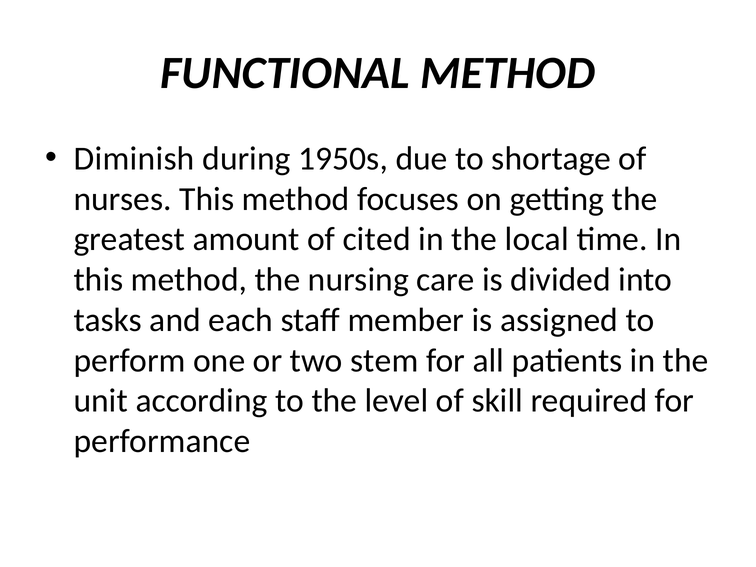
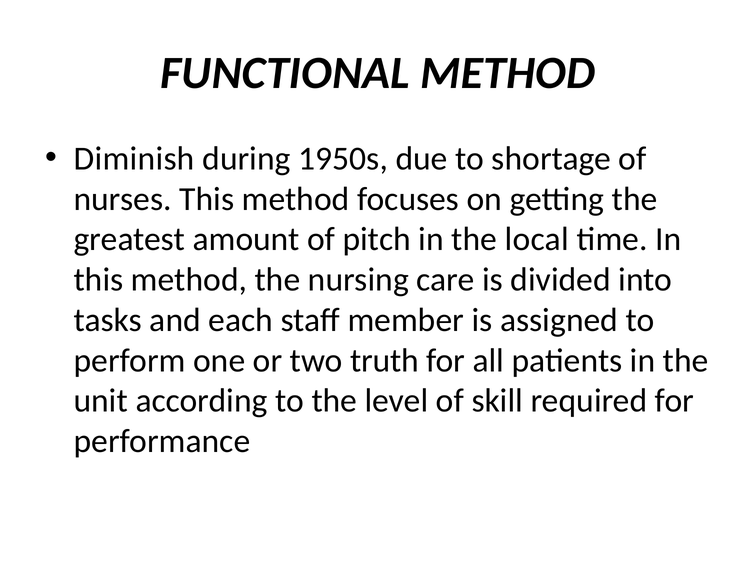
cited: cited -> pitch
stem: stem -> truth
